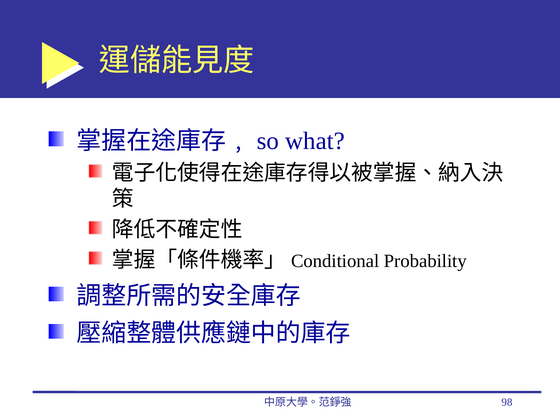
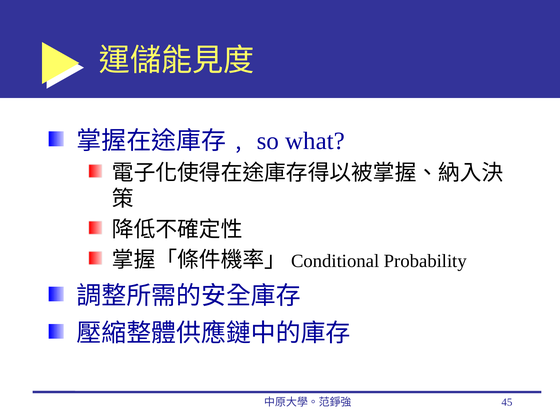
98: 98 -> 45
